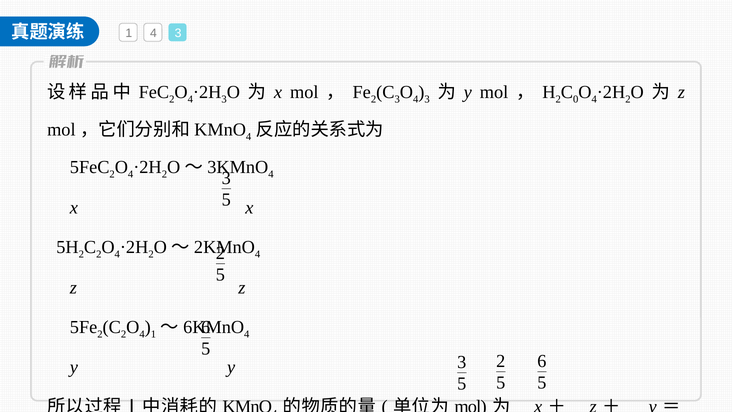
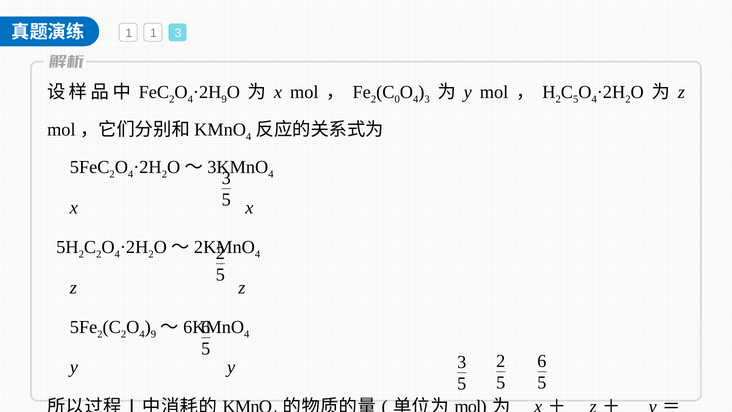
1 4: 4 -> 1
3 at (224, 99): 3 -> 9
3 at (397, 99): 3 -> 0
0 at (576, 99): 0 -> 5
1 at (153, 334): 1 -> 9
